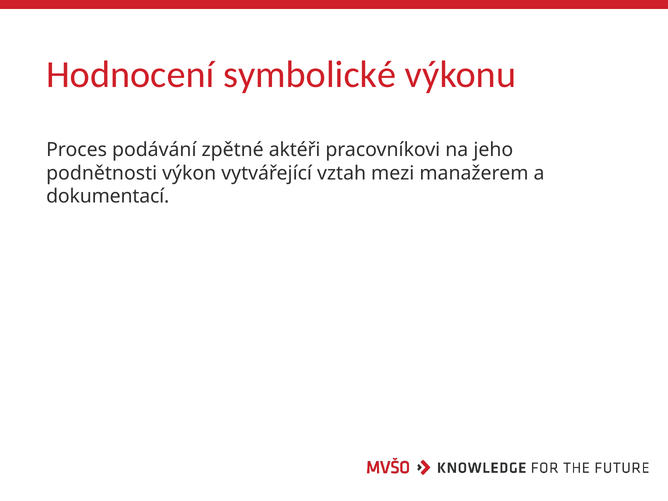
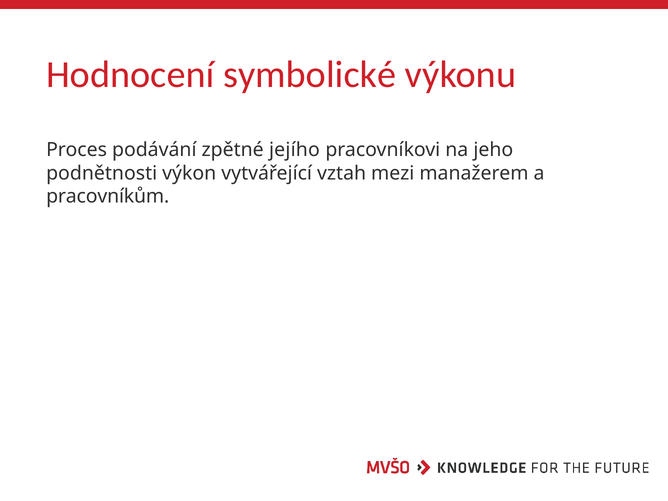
aktéři: aktéři -> jejího
dokumentací: dokumentací -> pracovníkům
